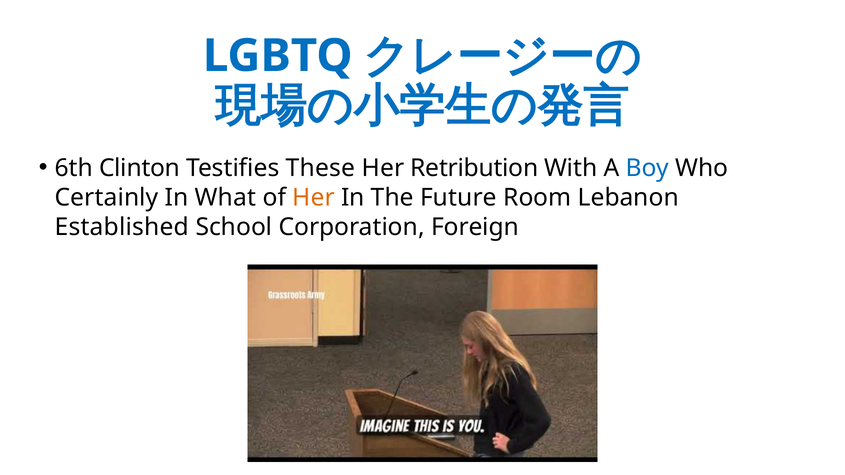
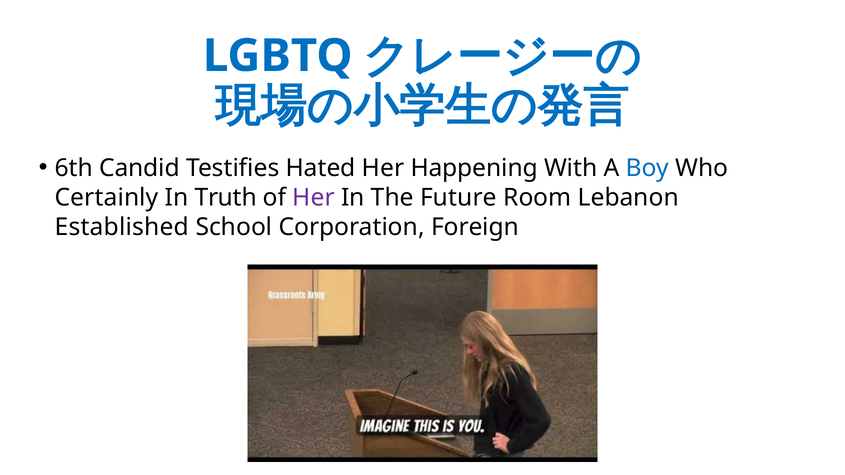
Clinton: Clinton -> Candid
These: These -> Hated
Retribution: Retribution -> Happening
What: What -> Truth
Her at (314, 198) colour: orange -> purple
